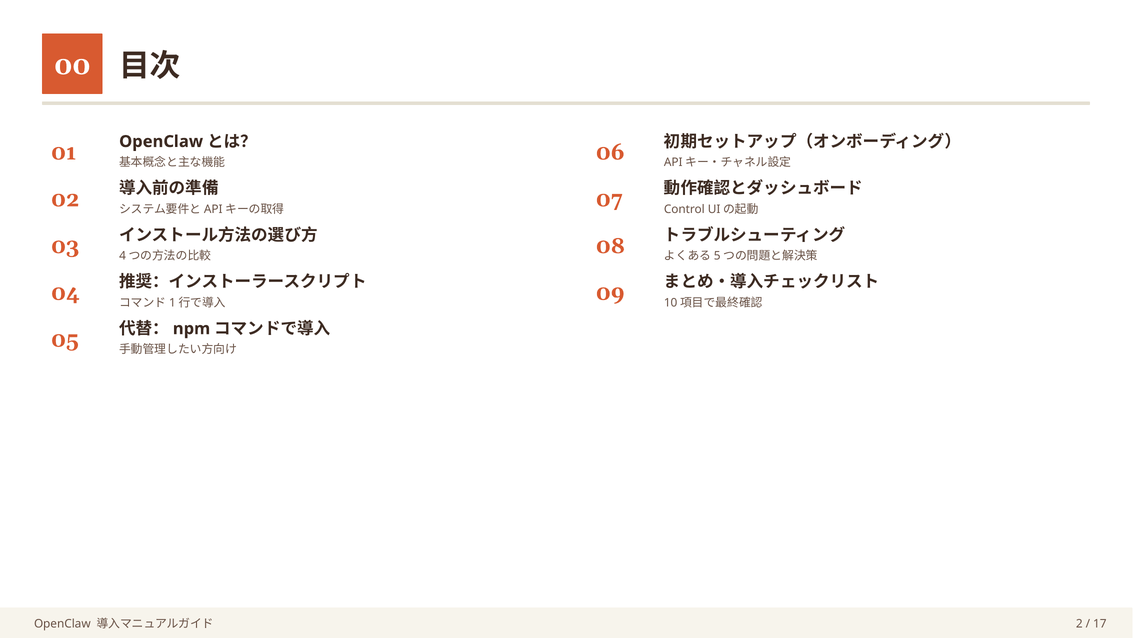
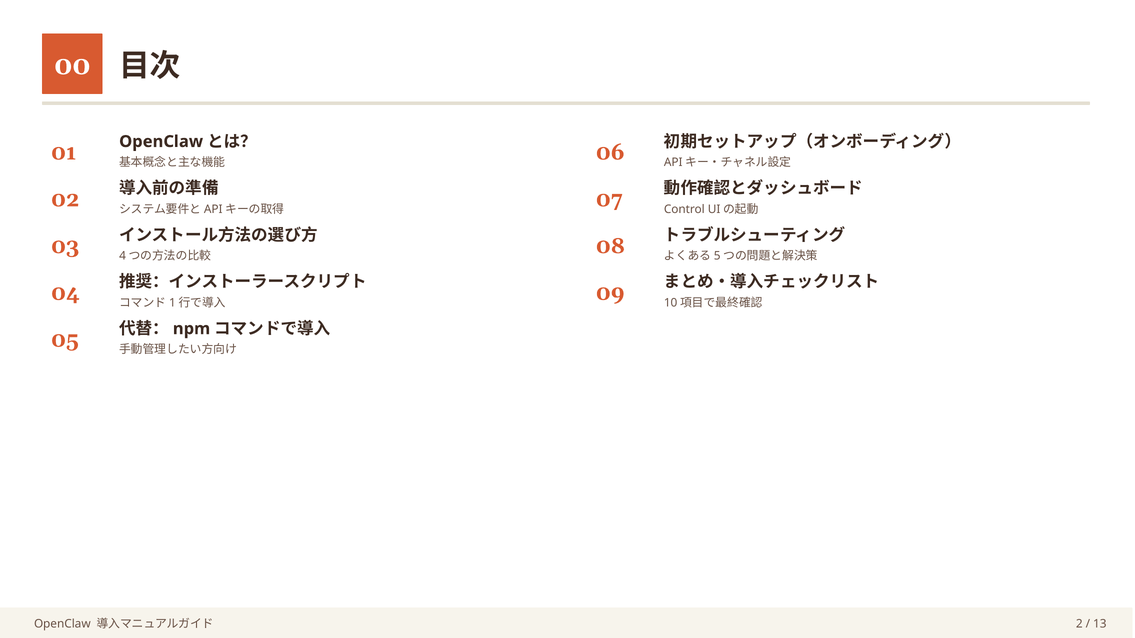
17: 17 -> 13
